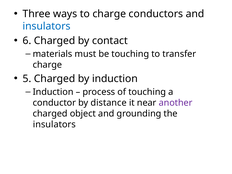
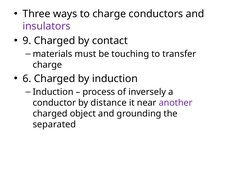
insulators at (47, 26) colour: blue -> purple
6: 6 -> 9
5: 5 -> 6
of touching: touching -> inversely
insulators at (54, 124): insulators -> separated
